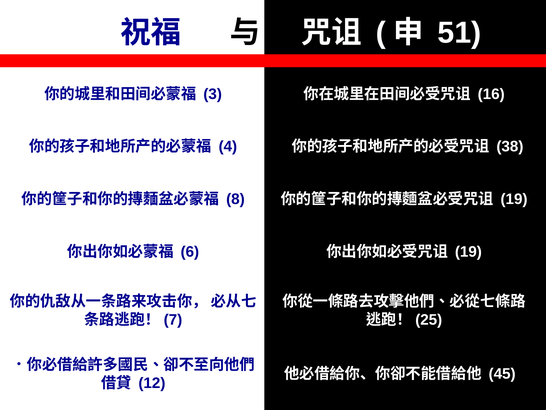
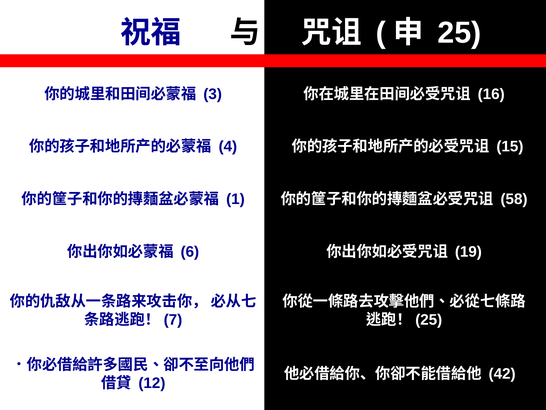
51: 51 -> 25
38: 38 -> 15
8: 8 -> 1
19 at (514, 199): 19 -> 58
45: 45 -> 42
